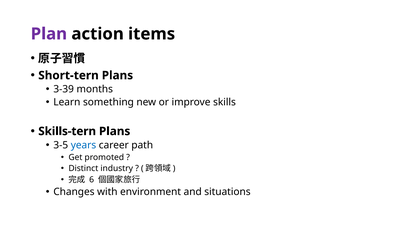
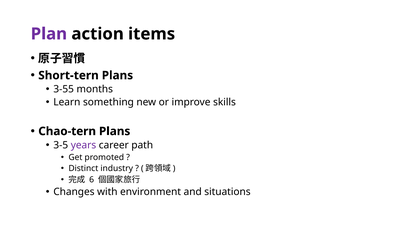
3-39: 3-39 -> 3-55
Skills-tern: Skills-tern -> Chao-tern
years colour: blue -> purple
